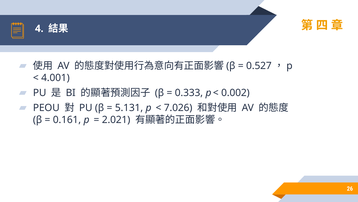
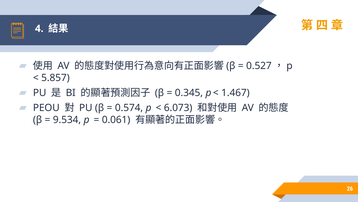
4.001: 4.001 -> 5.857
0.333: 0.333 -> 0.345
0.002: 0.002 -> 1.467
5.131: 5.131 -> 0.574
7.026: 7.026 -> 6.073
0.161: 0.161 -> 9.534
2.021: 2.021 -> 0.061
